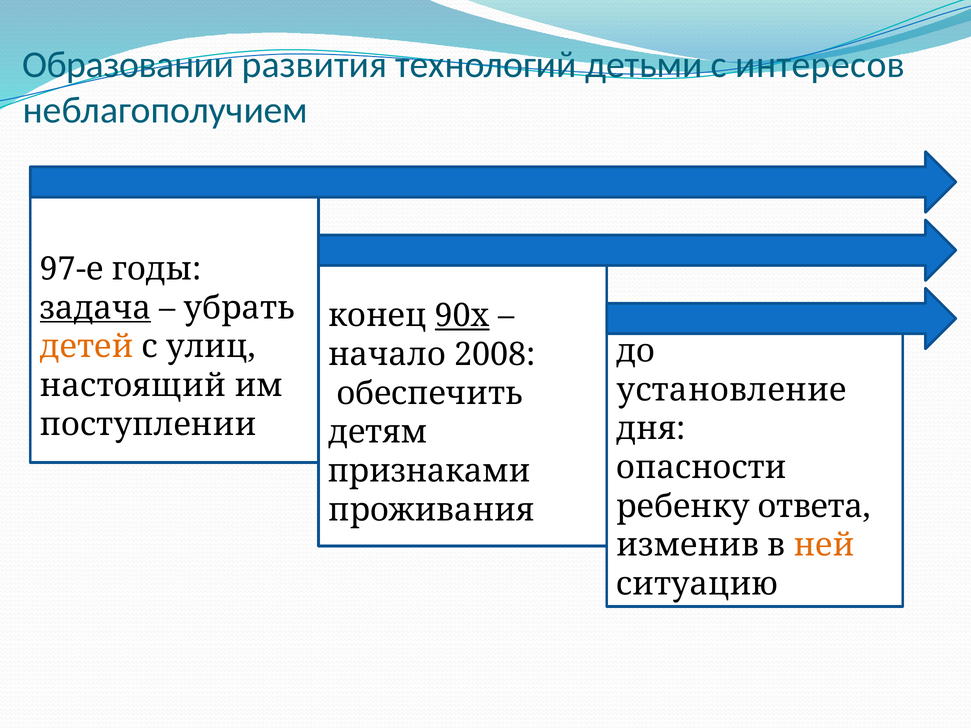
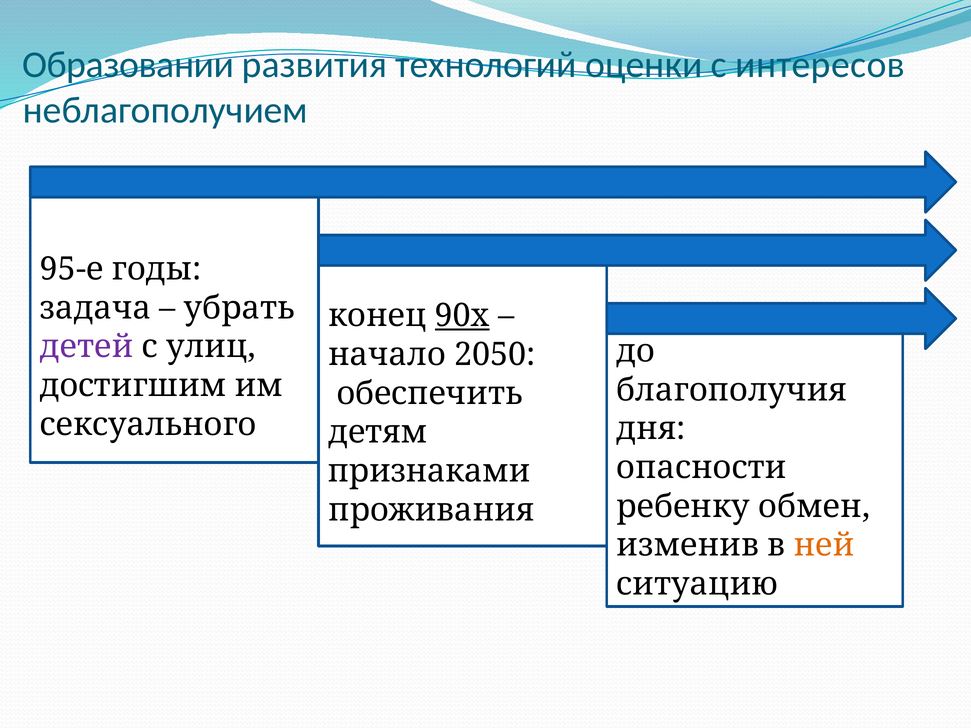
детьми: детьми -> оценки
97-е: 97-е -> 95-е
задача underline: present -> none
детей colour: orange -> purple
2008: 2008 -> 2050
настоящий: настоящий -> достигшим
установление: установление -> благополучия
поступлении: поступлении -> сексуального
ответа: ответа -> обмен
